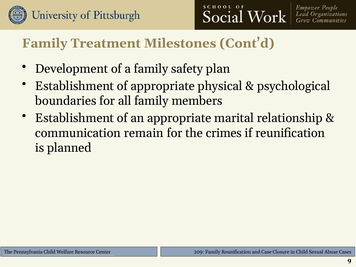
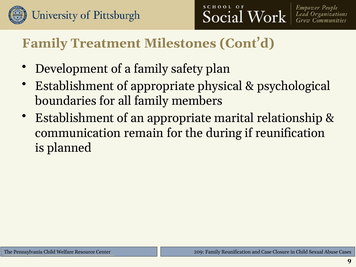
crimes: crimes -> during
